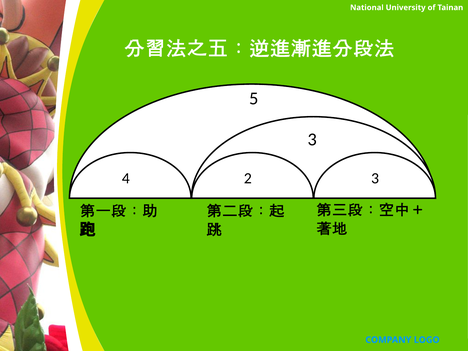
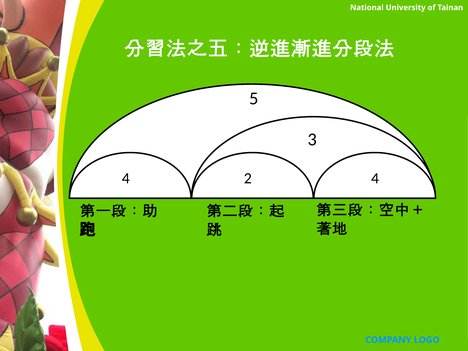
2 3: 3 -> 4
